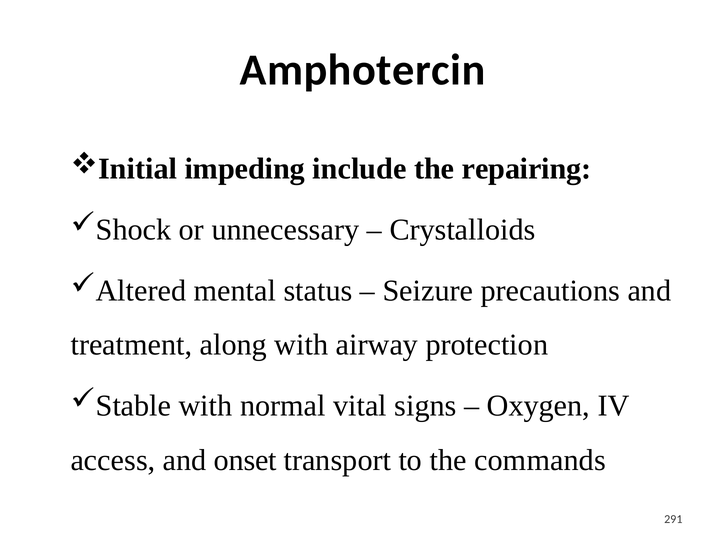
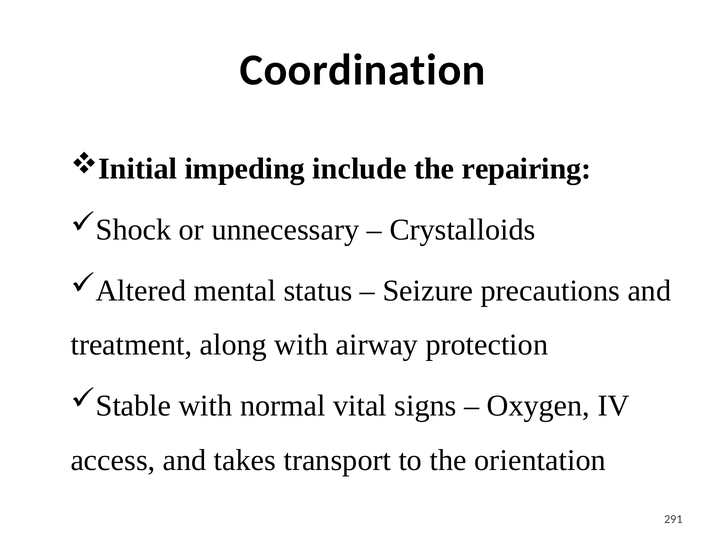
Amphotercin: Amphotercin -> Coordination
onset: onset -> takes
commands: commands -> orientation
